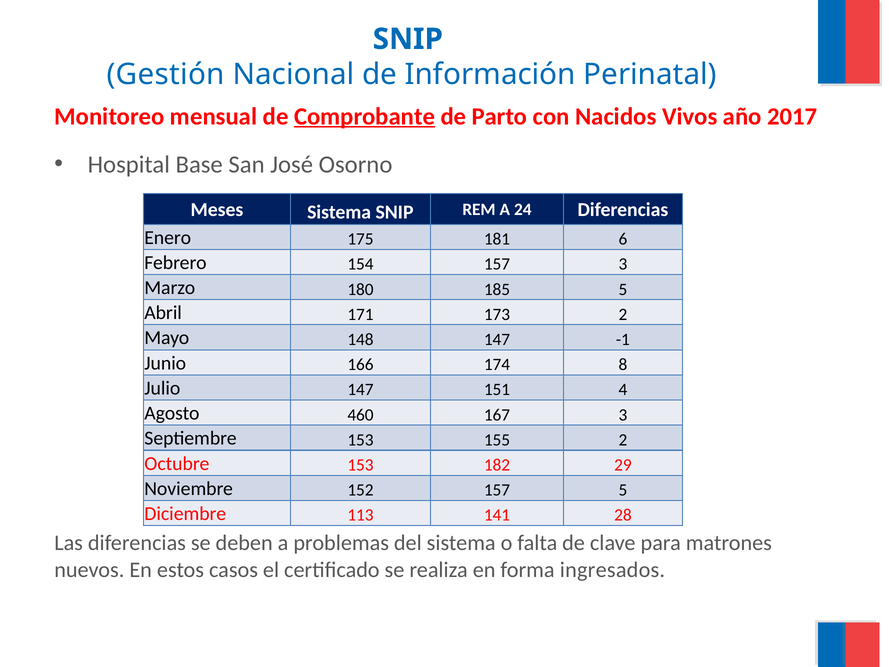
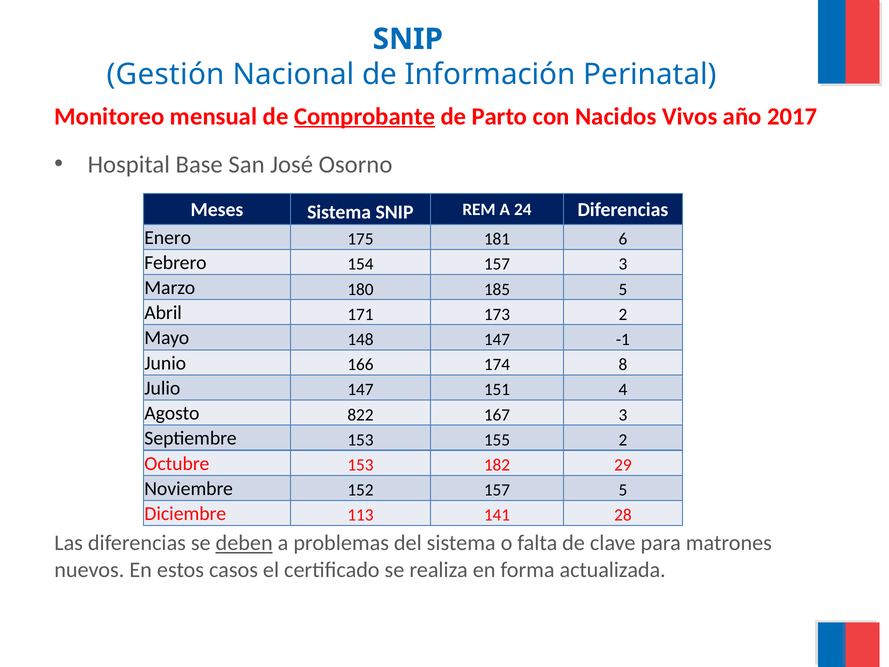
460: 460 -> 822
deben underline: none -> present
ingresados: ingresados -> actualizada
